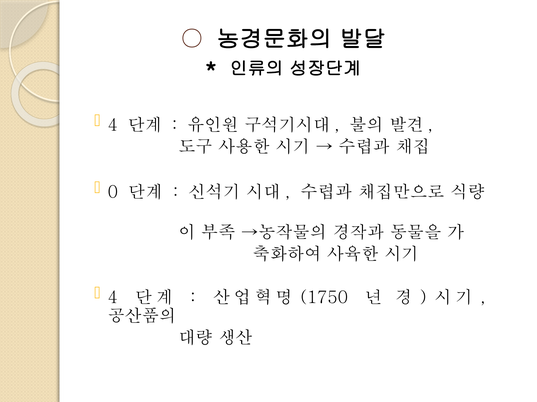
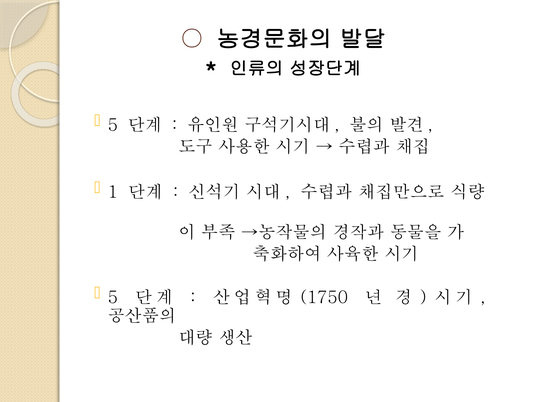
4 at (113, 125): 4 -> 5
0: 0 -> 1
4 at (113, 298): 4 -> 5
